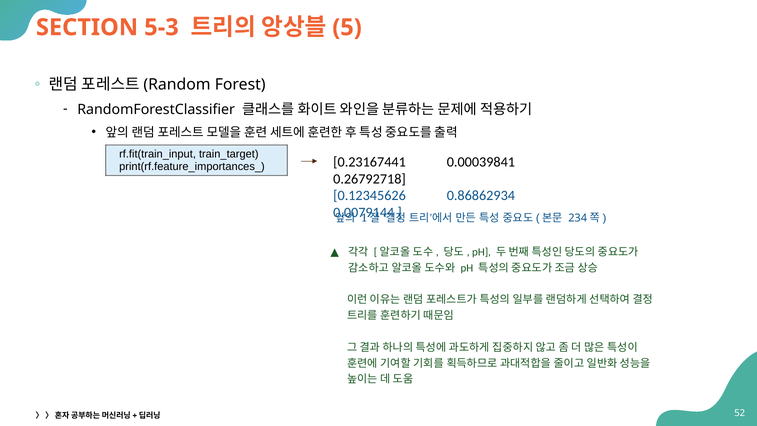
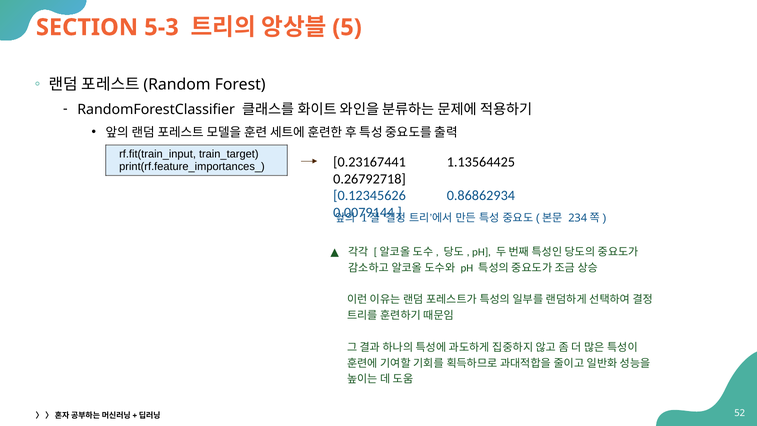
0.00039841: 0.00039841 -> 1.13564425
